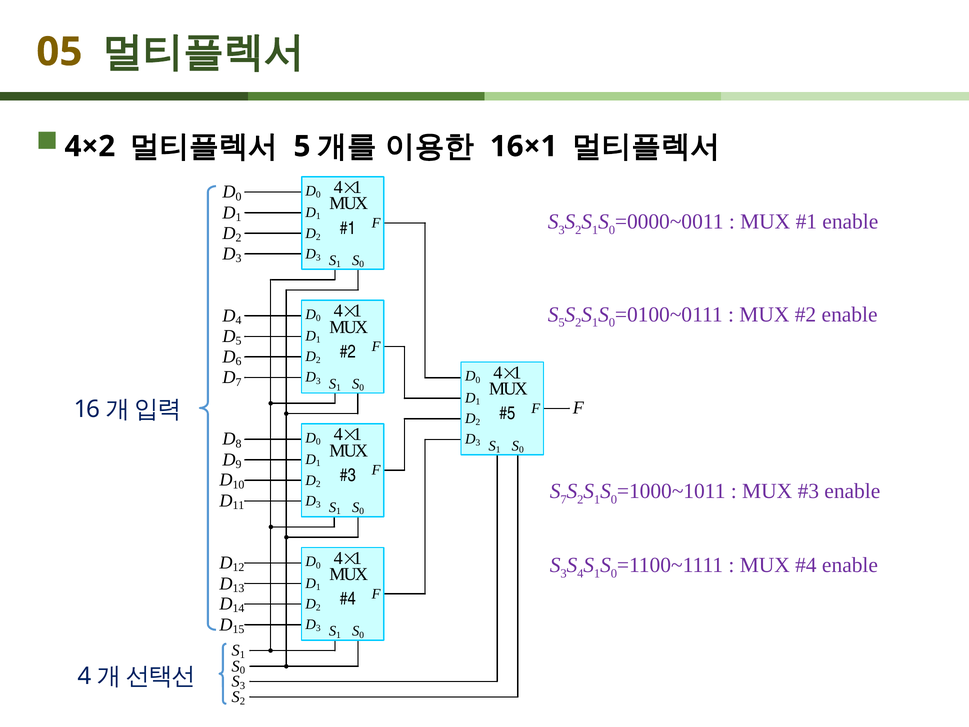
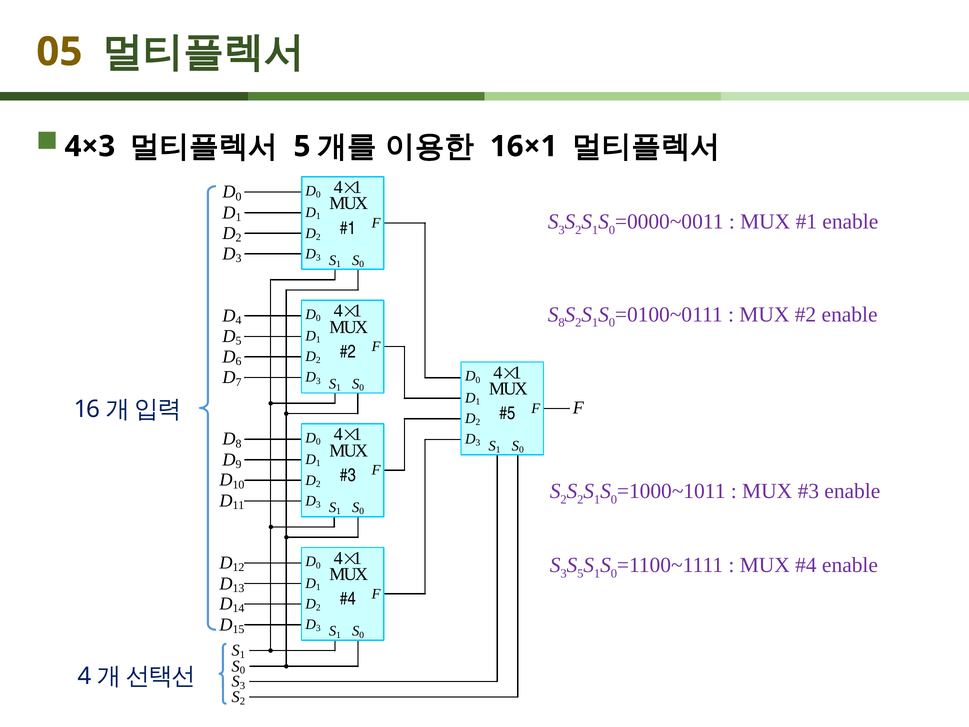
4×2: 4×2 -> 4×3
5 at (562, 323): 5 -> 8
7 at (564, 500): 7 -> 2
4 at (580, 573): 4 -> 5
